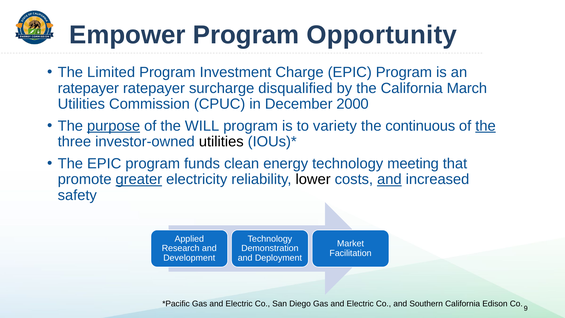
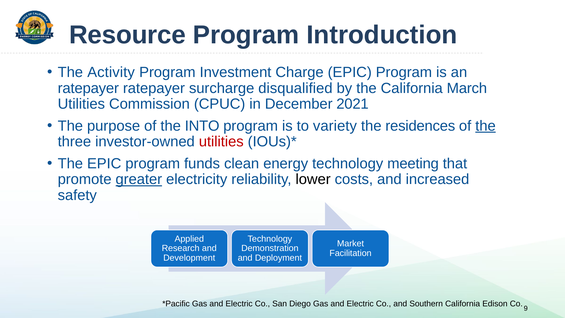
Empower: Empower -> Resource
Opportunity: Opportunity -> Introduction
Limited: Limited -> Activity
2000: 2000 -> 2021
purpose underline: present -> none
WILL: WILL -> INTO
continuous: continuous -> residences
utilities at (221, 142) colour: black -> red
and at (389, 179) underline: present -> none
